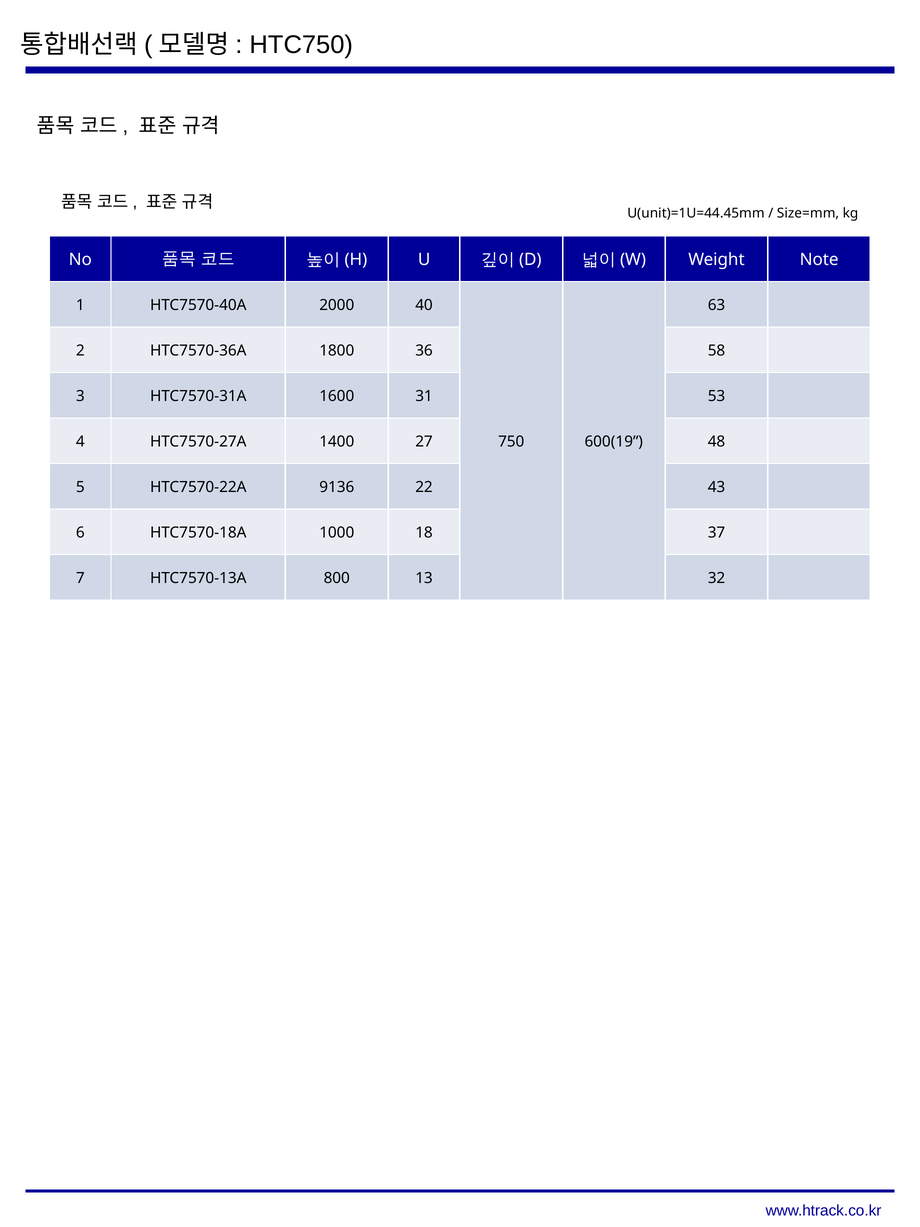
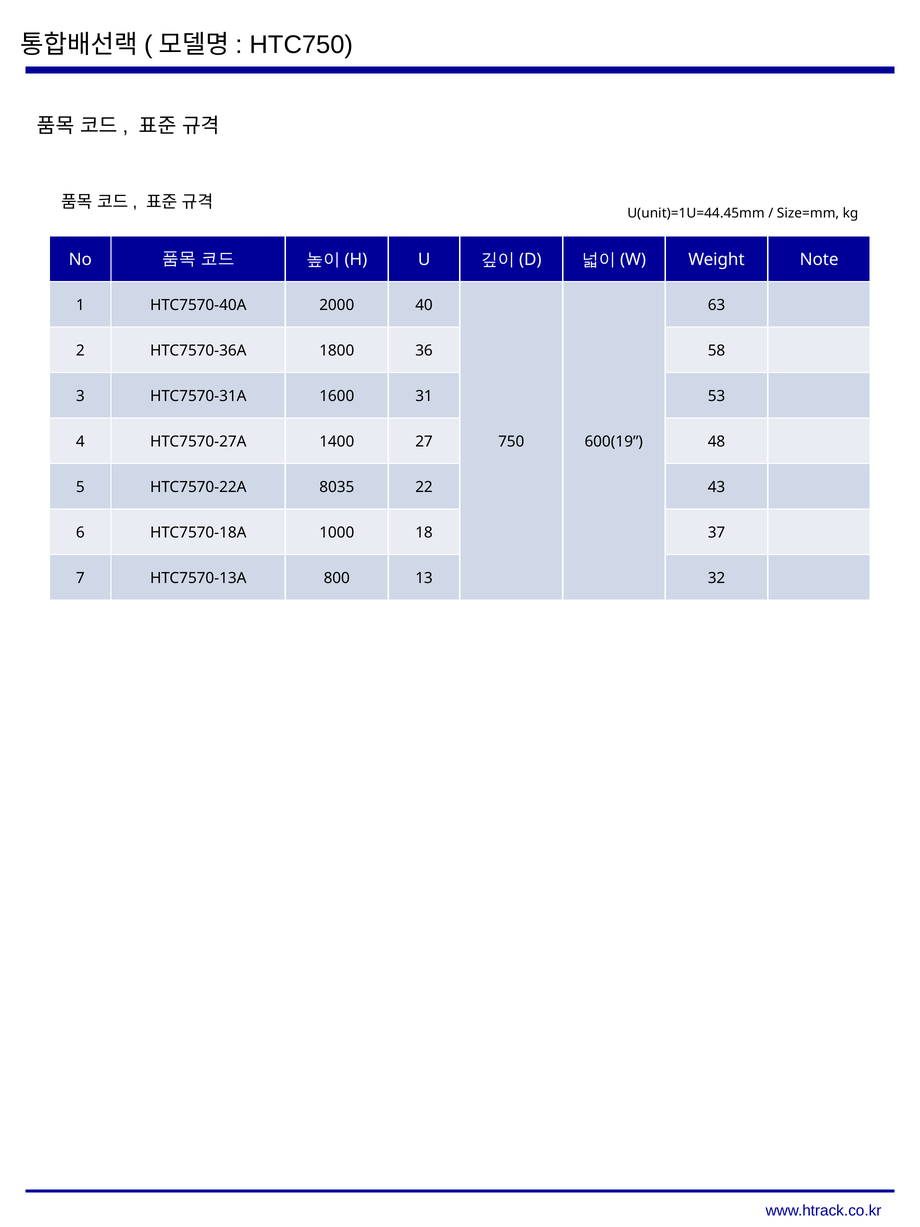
9136: 9136 -> 8035
